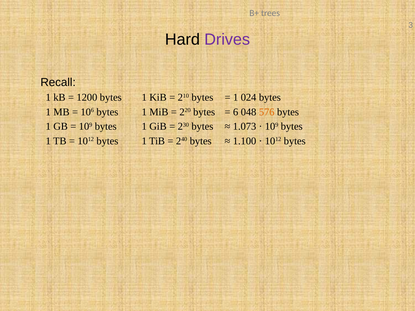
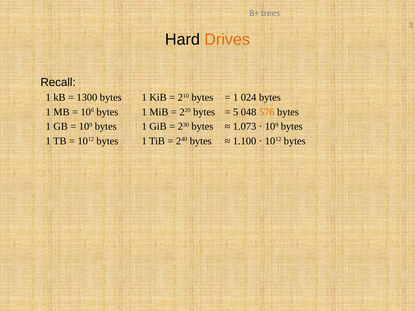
Drives colour: purple -> orange
1200: 1200 -> 1300
6: 6 -> 5
